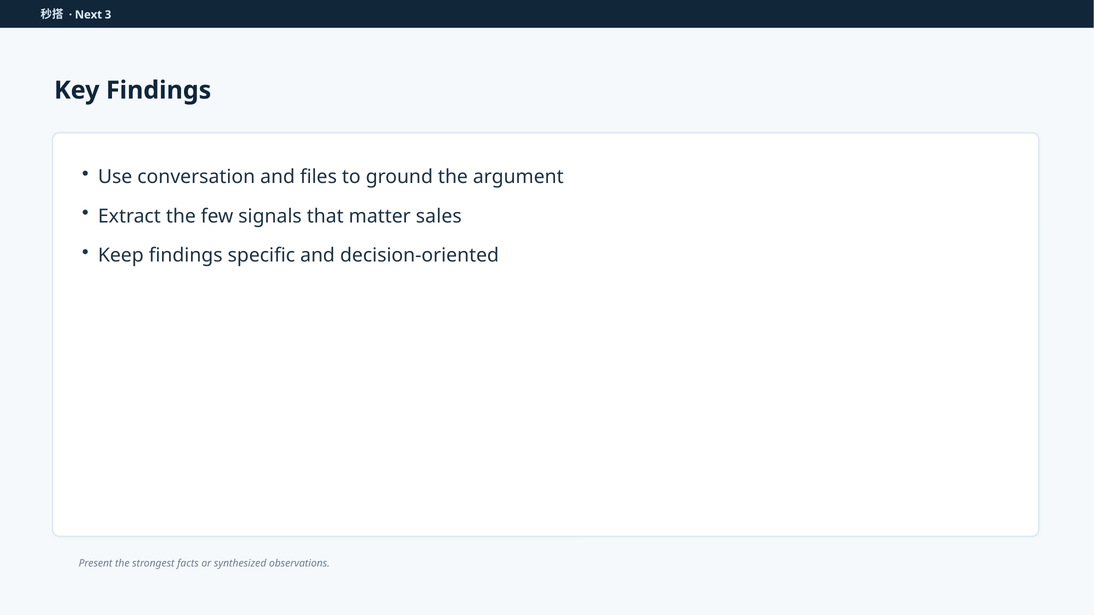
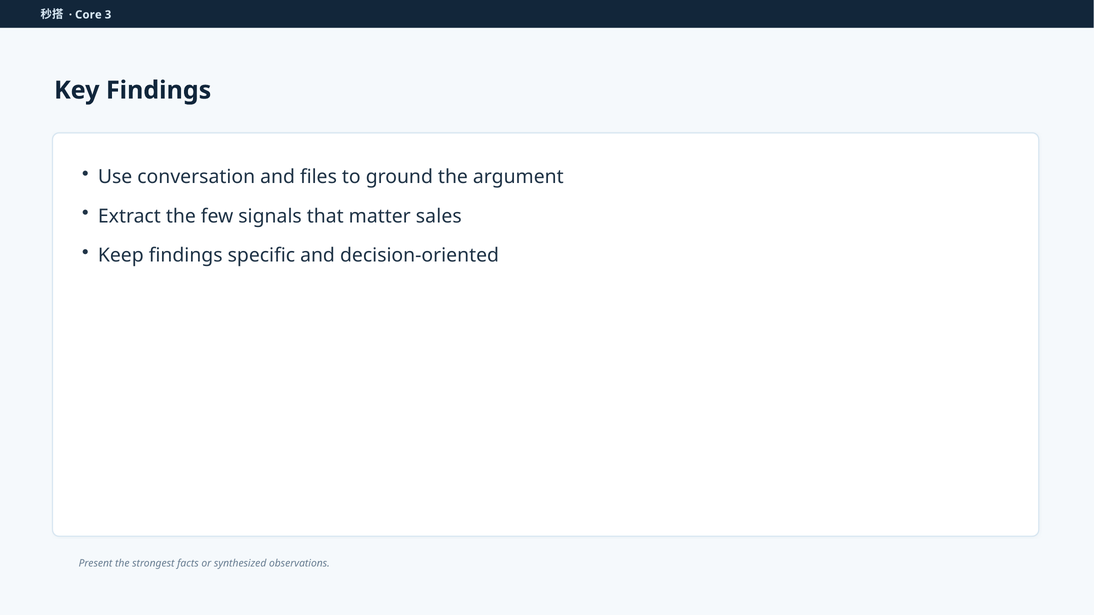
Next: Next -> Core
